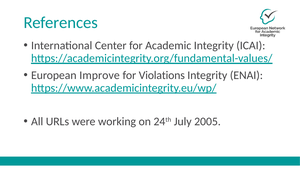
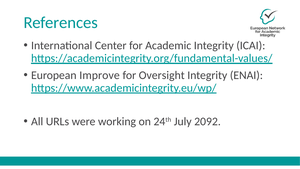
Violations: Violations -> Oversight
2005: 2005 -> 2092
